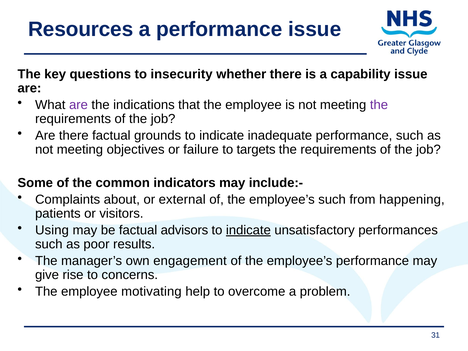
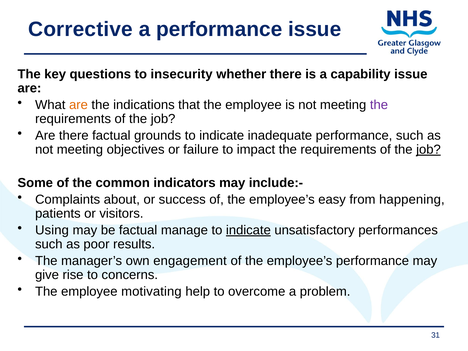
Resources: Resources -> Corrective
are at (78, 105) colour: purple -> orange
targets: targets -> impact
job at (428, 150) underline: none -> present
external: external -> success
employee’s such: such -> easy
advisors: advisors -> manage
